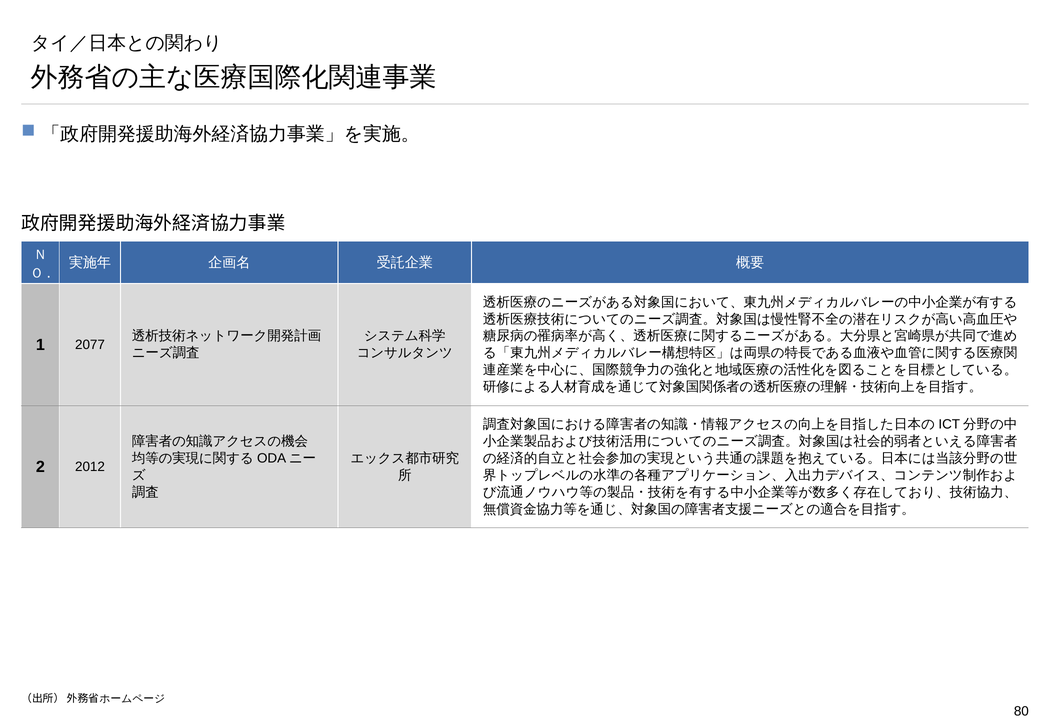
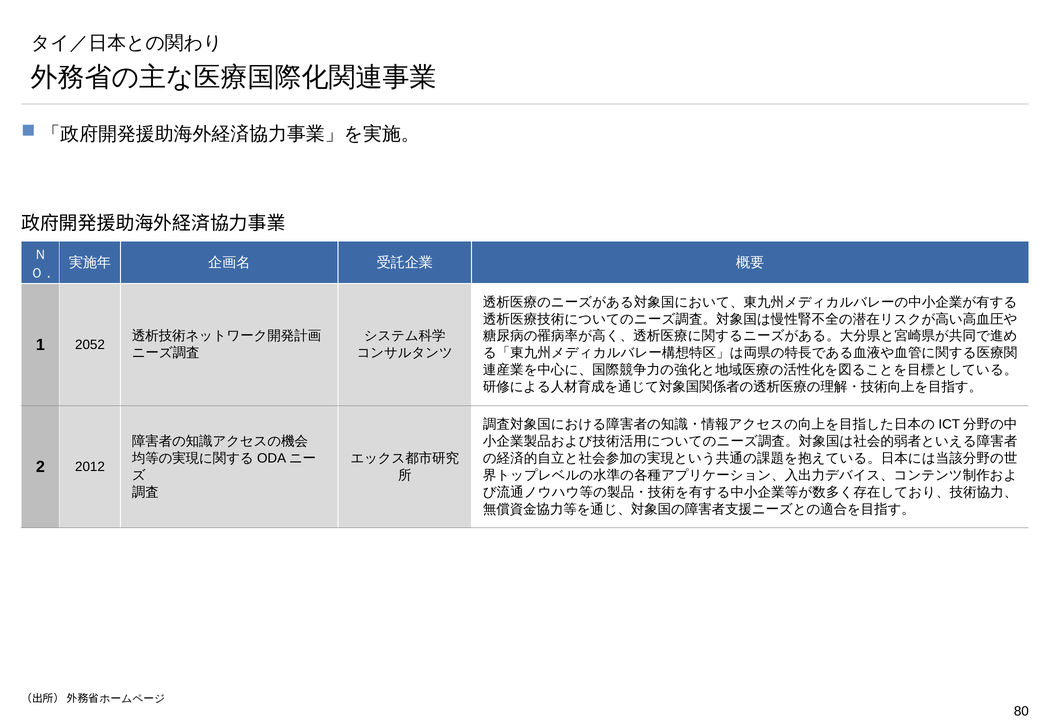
2077: 2077 -> 2052
